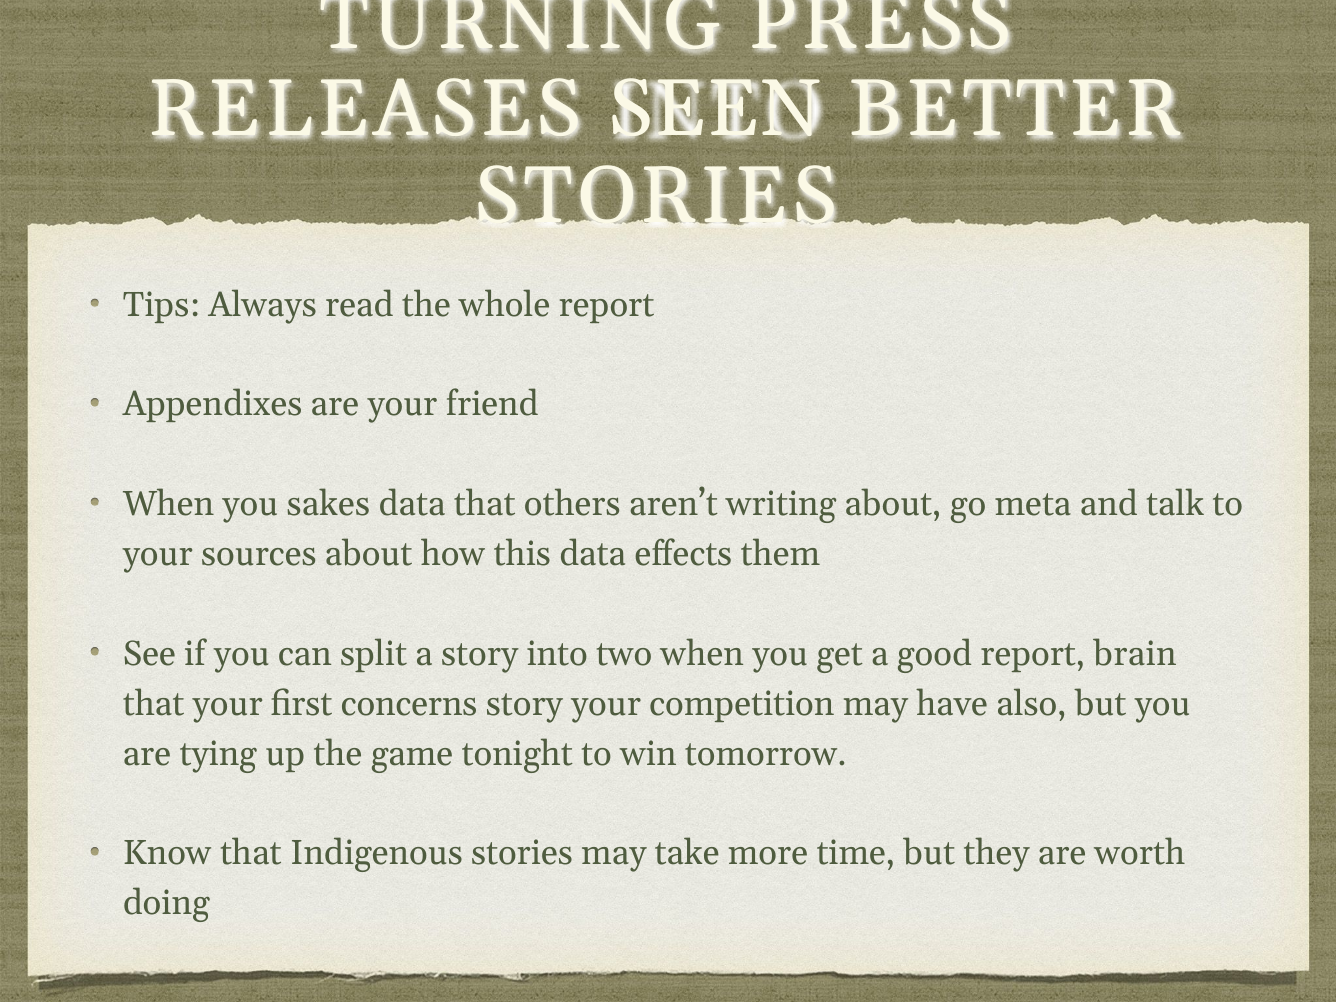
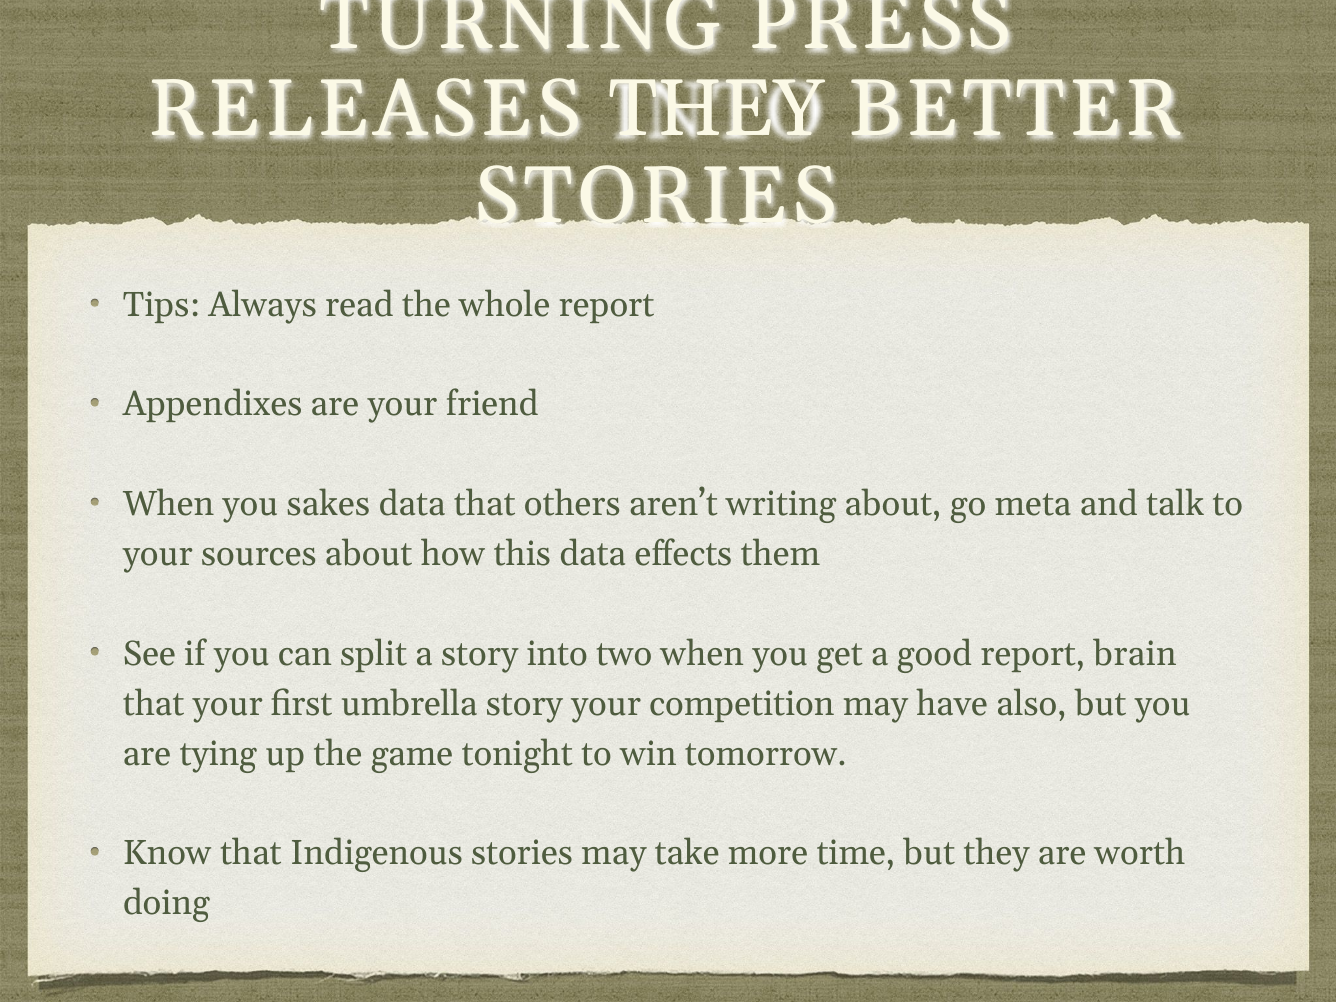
RELEASES SEEN: SEEN -> THEY
concerns: concerns -> umbrella
